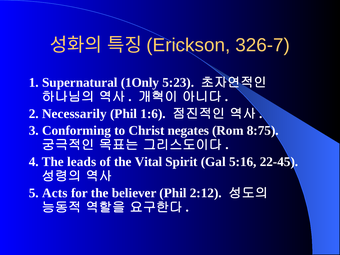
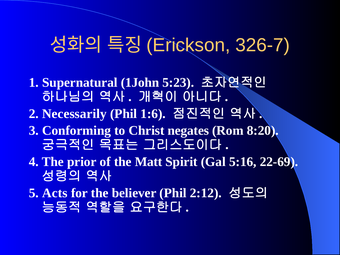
1Only: 1Only -> 1John
8:75: 8:75 -> 8:20
leads: leads -> prior
Vital: Vital -> Matt
22-45: 22-45 -> 22-69
